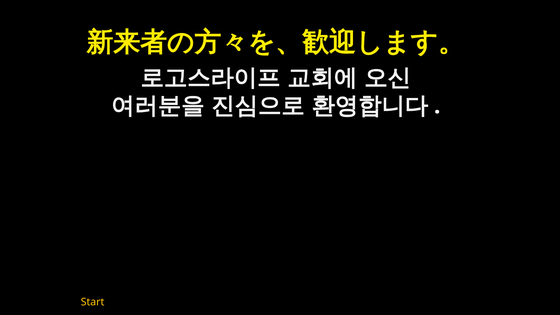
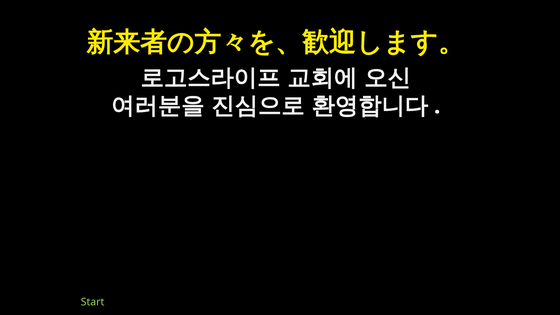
Start colour: yellow -> light green
